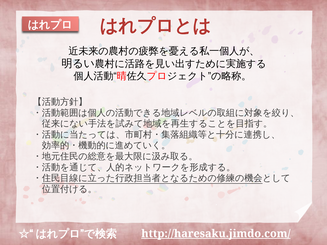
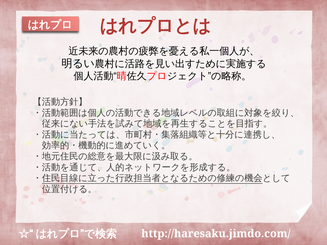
http://haresaku.jimdo.com/ underline: present -> none
